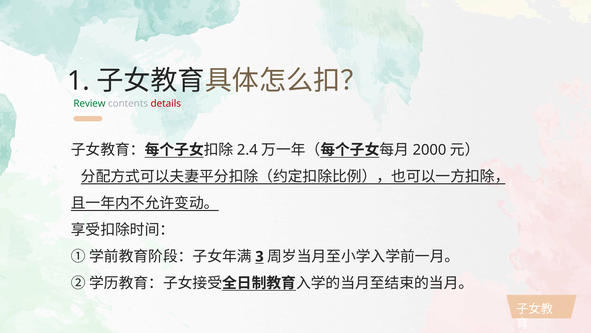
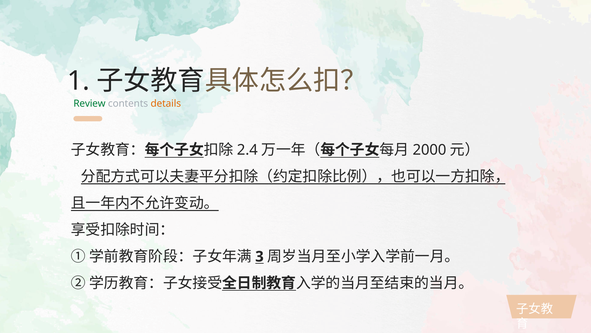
details colour: red -> orange
